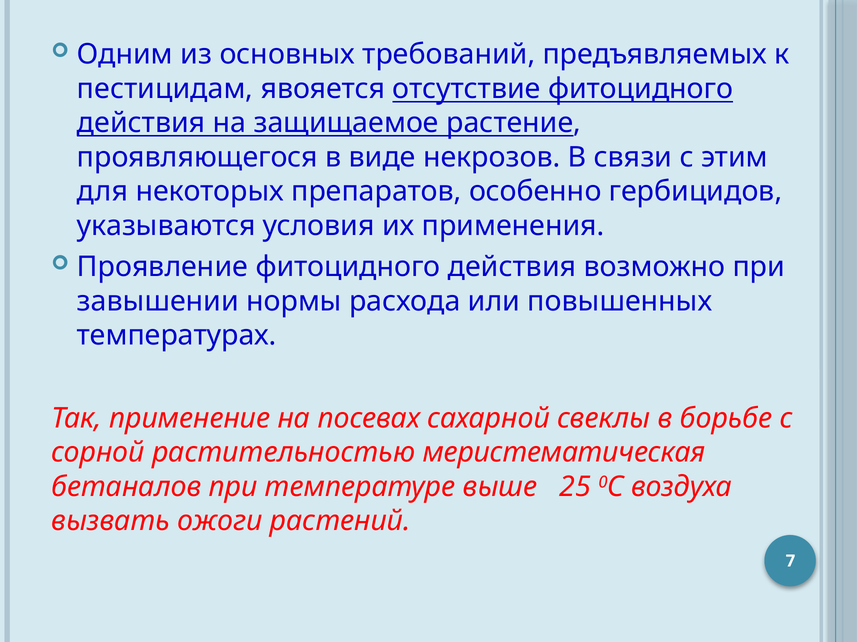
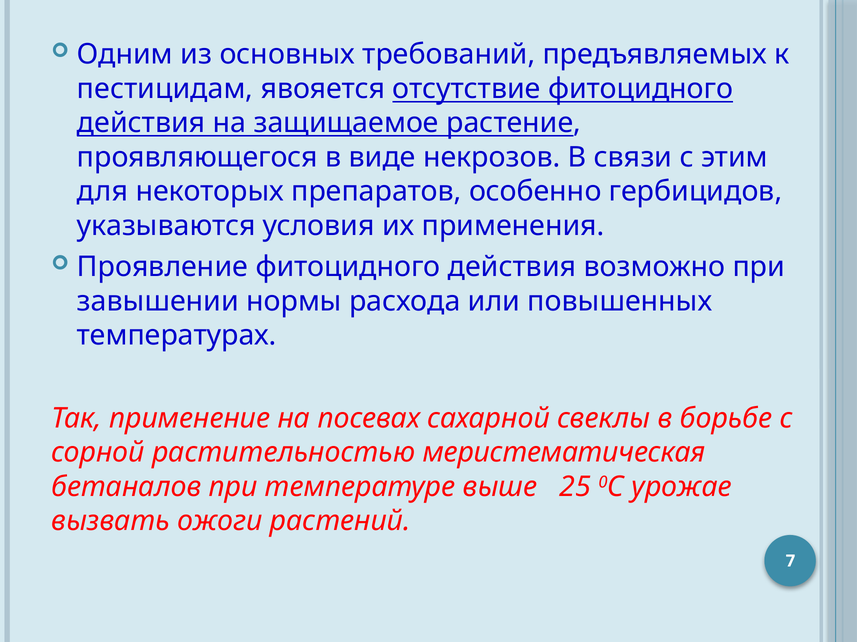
воздуха: воздуха -> урожае
